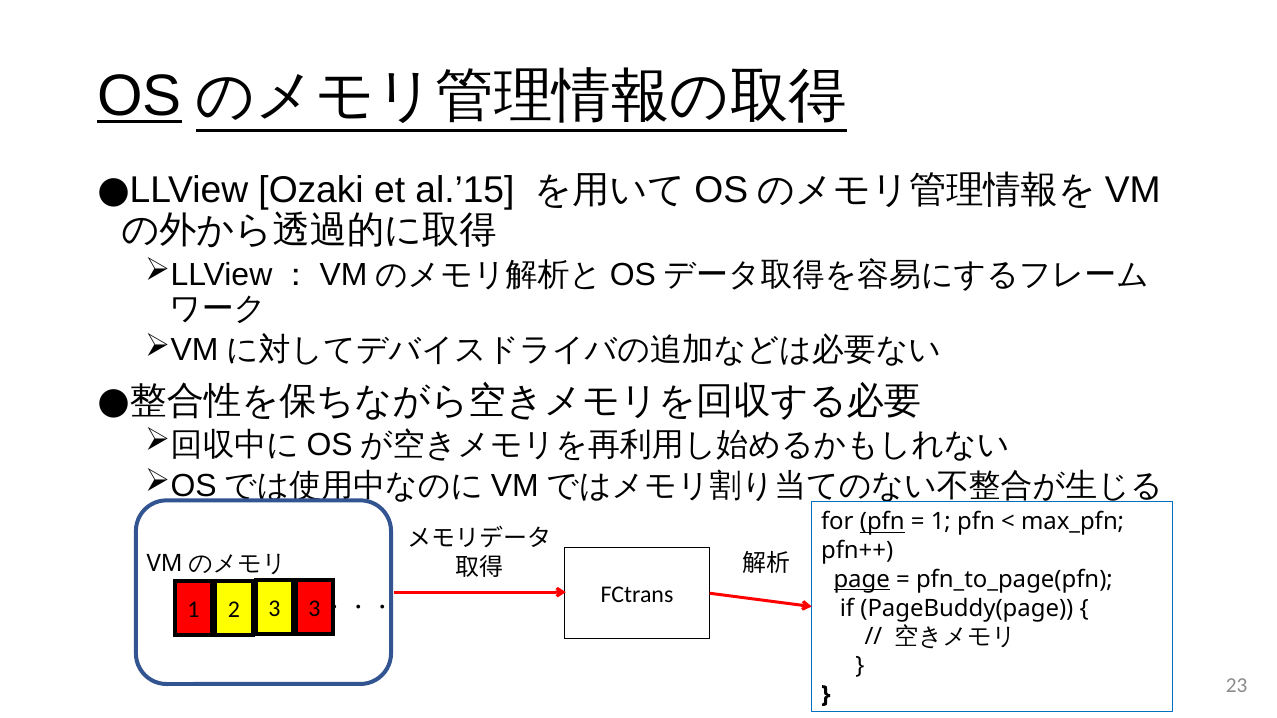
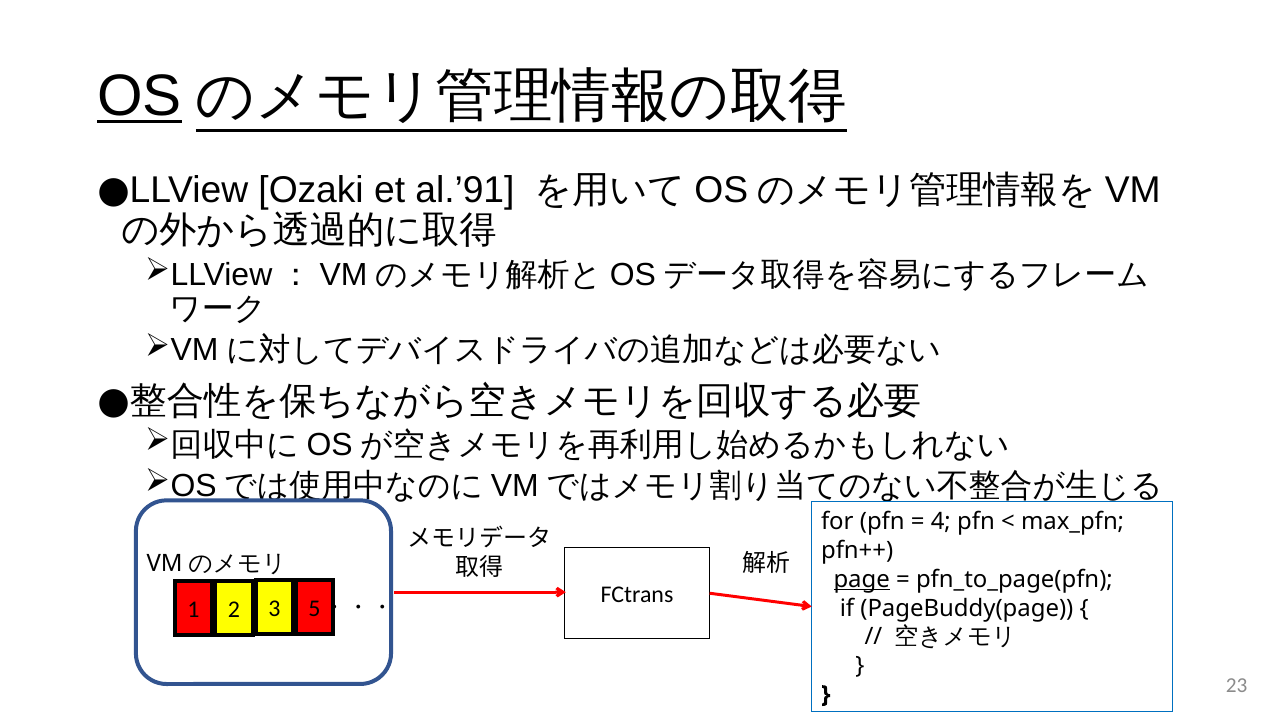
al.’15: al.’15 -> al.’91
pfn at (882, 522) underline: present -> none
1 at (941, 522): 1 -> 4
2 3: 3 -> 5
